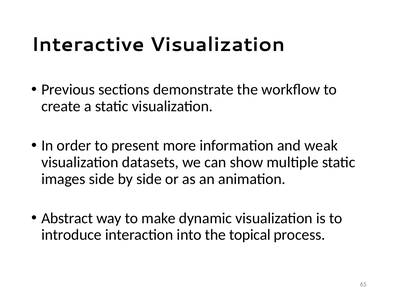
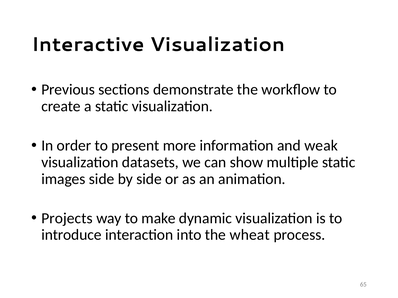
Abstract: Abstract -> Projects
topical: topical -> wheat
